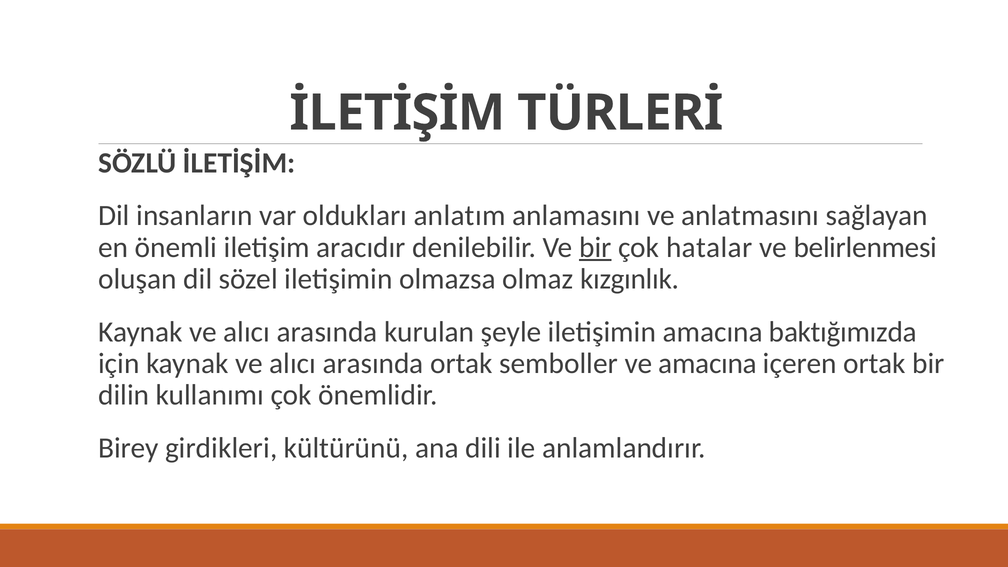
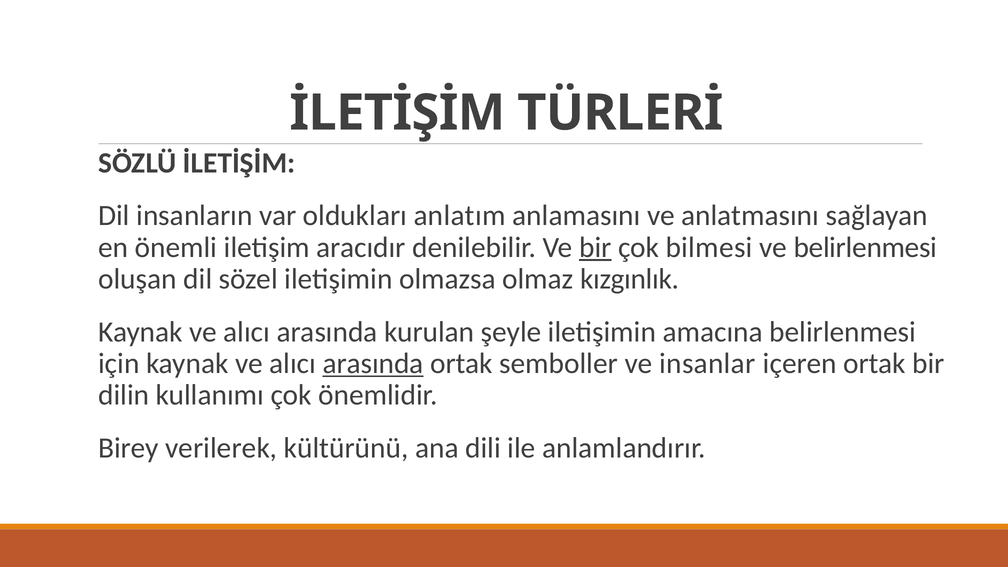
hatalar: hatalar -> bilmesi
amacına baktığımızda: baktığımızda -> belirlenmesi
arasında at (373, 364) underline: none -> present
ve amacına: amacına -> insanlar
girdikleri: girdikleri -> verilerek
